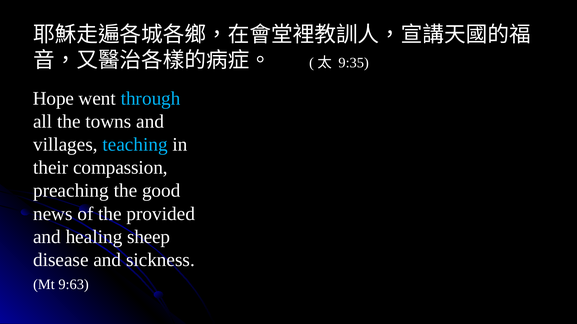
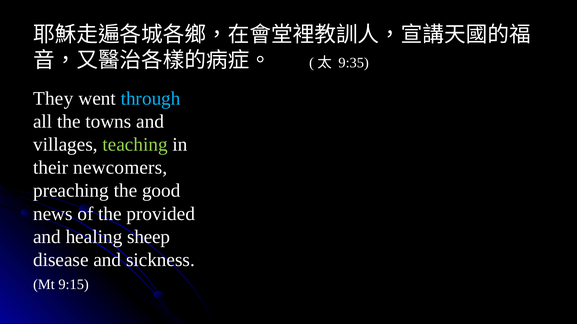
Hope: Hope -> They
teaching colour: light blue -> light green
compassion: compassion -> newcomers
9:63: 9:63 -> 9:15
